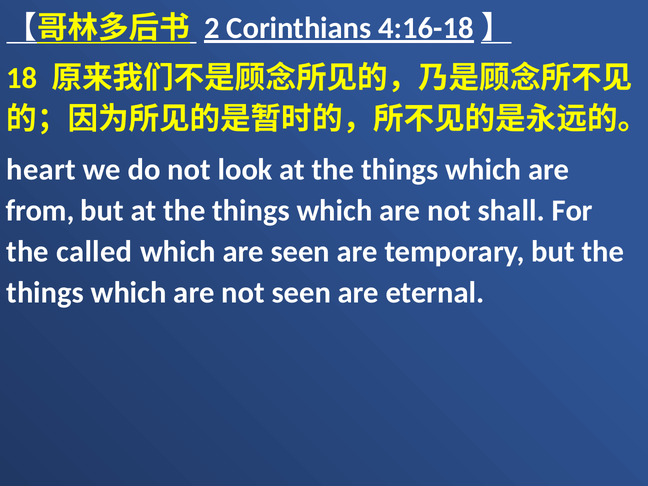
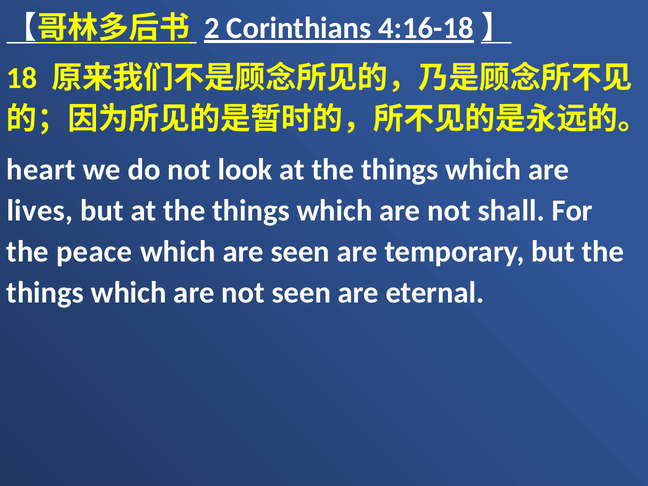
from: from -> lives
called: called -> peace
